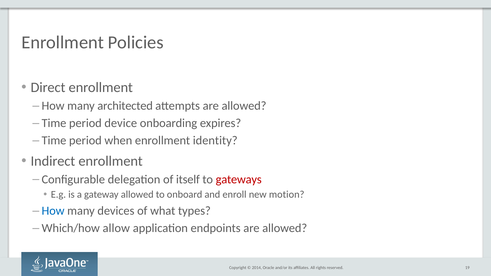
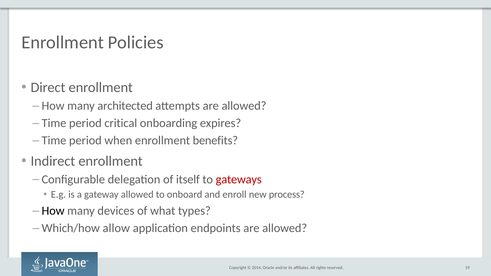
device: device -> critical
identity: identity -> benefits
motion: motion -> process
How at (53, 211) colour: blue -> black
